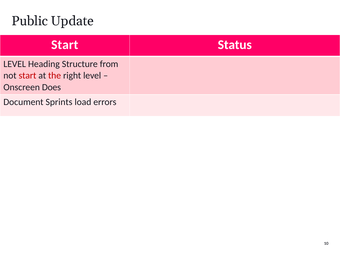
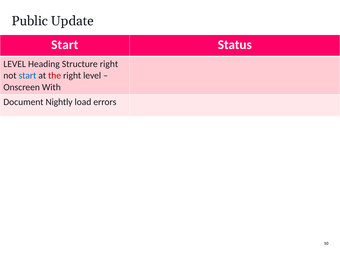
Structure from: from -> right
start at (27, 76) colour: red -> blue
Does: Does -> With
Sprints: Sprints -> Nightly
